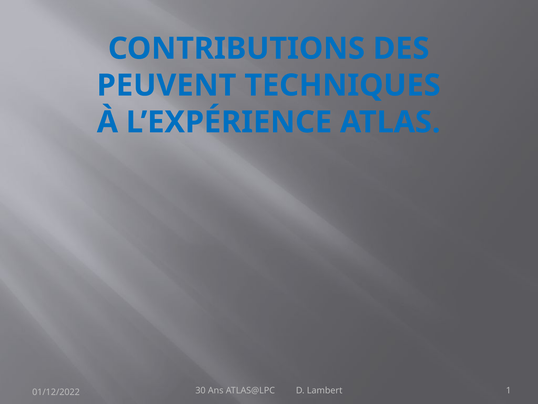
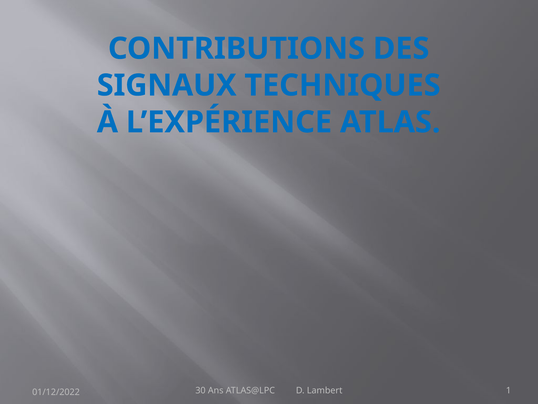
PEUVENT: PEUVENT -> SIGNAUX
